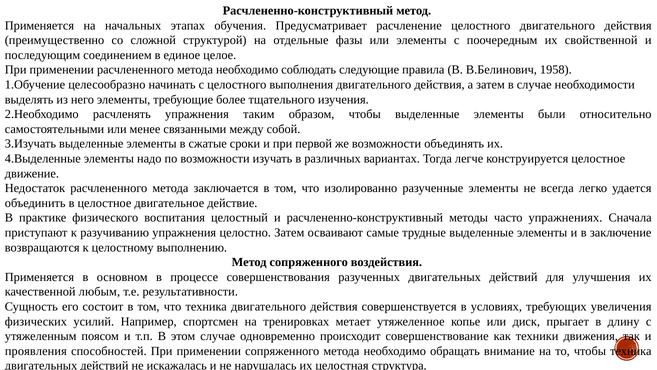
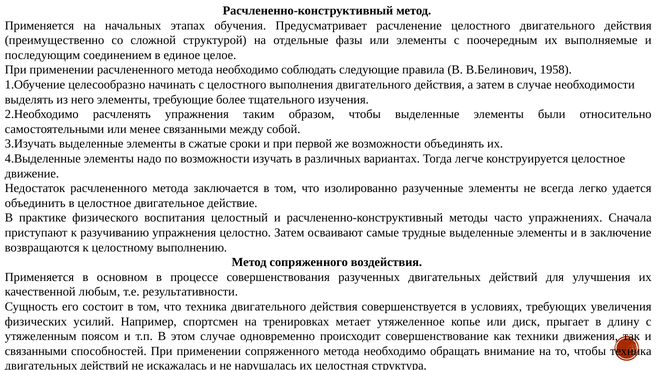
свойственной: свойственной -> выполняемые
проявления at (36, 351): проявления -> связанными
